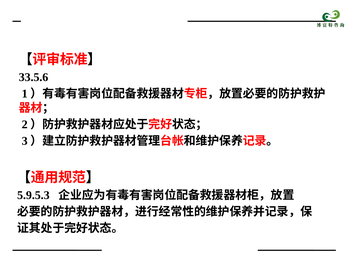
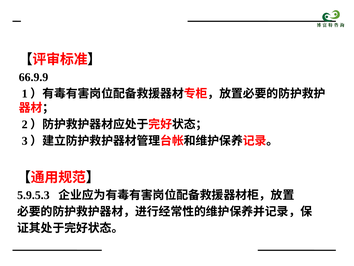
33.5.6: 33.5.6 -> 66.9.9
